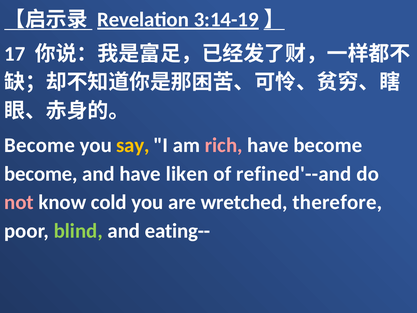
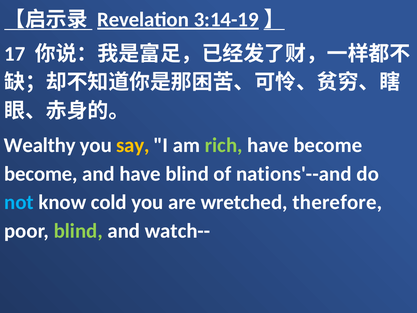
Become at (40, 145): Become -> Wealthy
rich colour: pink -> light green
have liken: liken -> blind
refined'--and: refined'--and -> nations'--and
not colour: pink -> light blue
eating--: eating-- -> watch--
